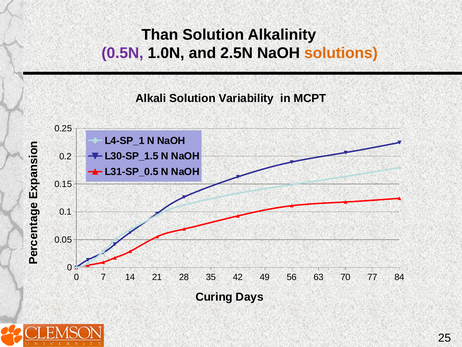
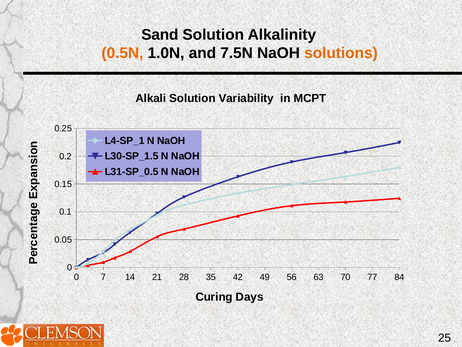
Than: Than -> Sand
0.5N colour: purple -> orange
2.5N: 2.5N -> 7.5N
